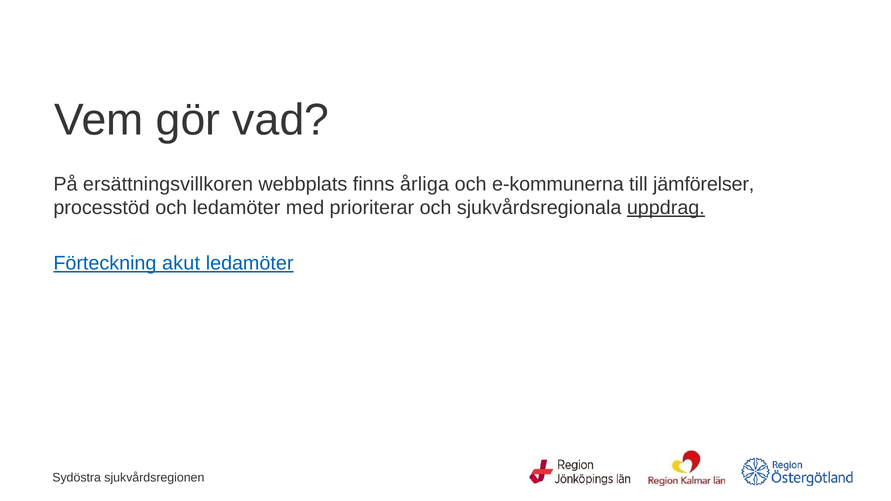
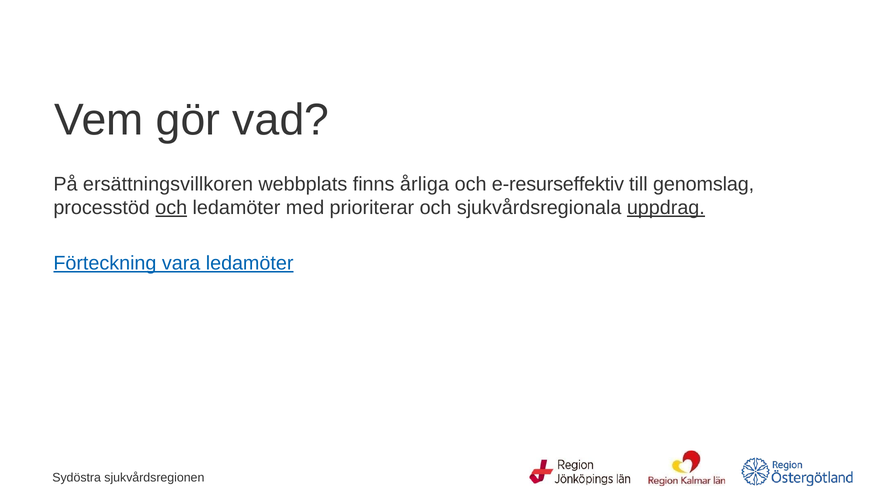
e-kommunerna: e-kommunerna -> e-resurseffektiv
jämförelser: jämförelser -> genomslag
och at (171, 208) underline: none -> present
akut: akut -> vara
